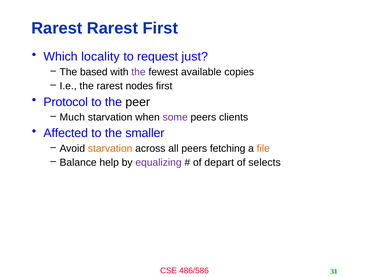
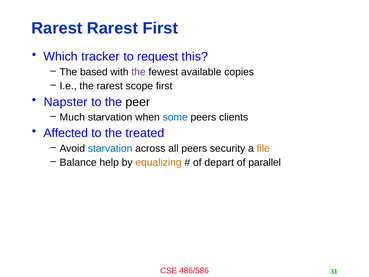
locality: locality -> tracker
just: just -> this
nodes: nodes -> scope
Protocol: Protocol -> Napster
some colour: purple -> blue
smaller: smaller -> treated
starvation at (110, 148) colour: orange -> blue
fetching: fetching -> security
equalizing colour: purple -> orange
selects: selects -> parallel
